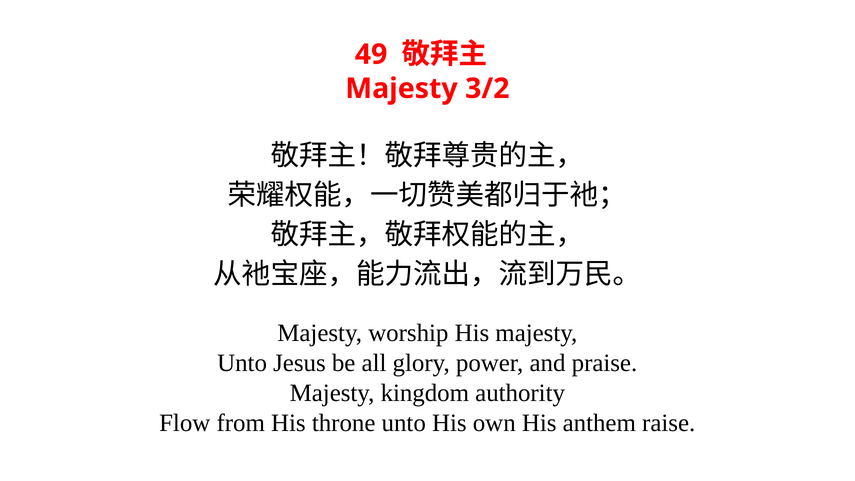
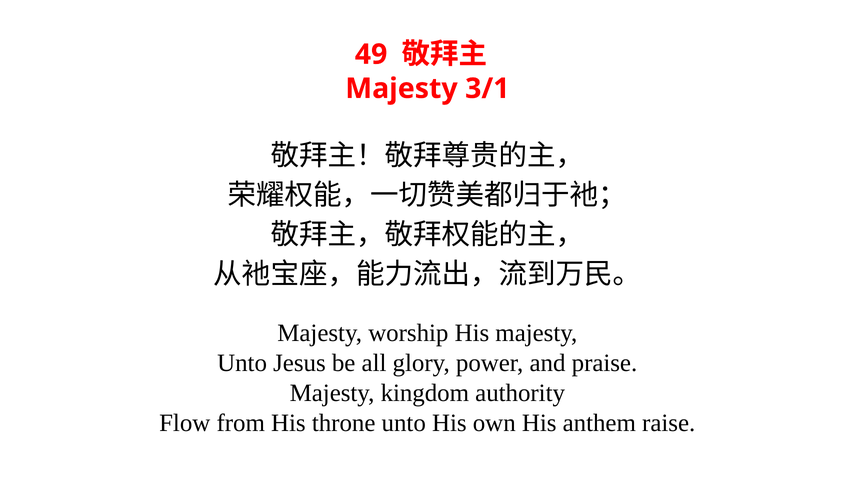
3/2: 3/2 -> 3/1
